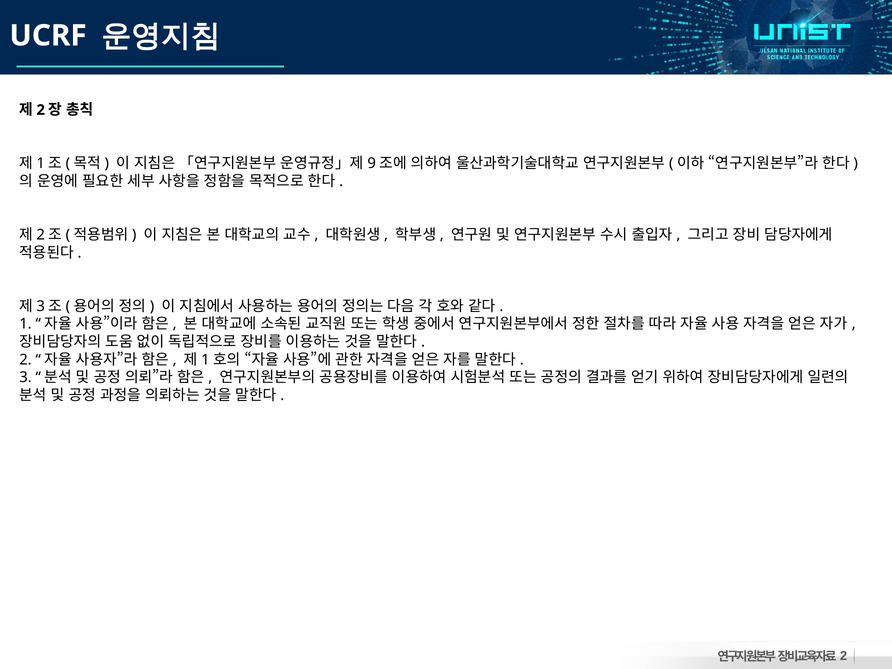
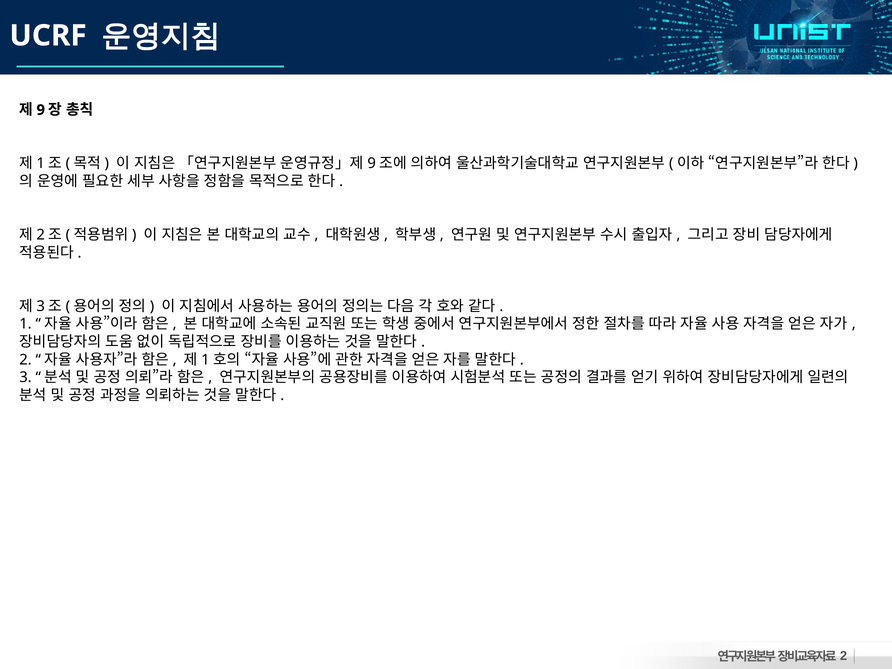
2 at (41, 110): 2 -> 9
